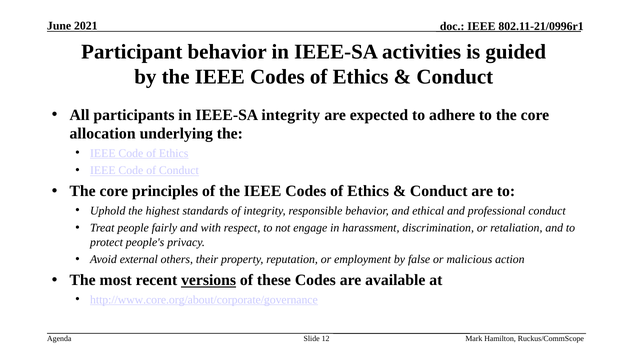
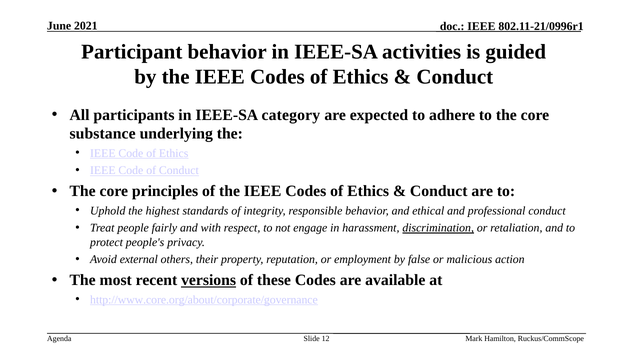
IEEE-SA integrity: integrity -> category
allocation: allocation -> substance
discrimination underline: none -> present
